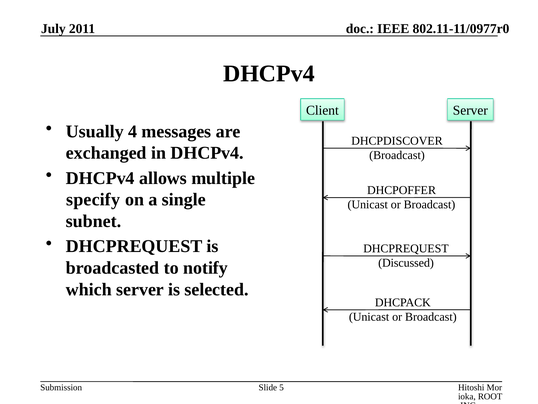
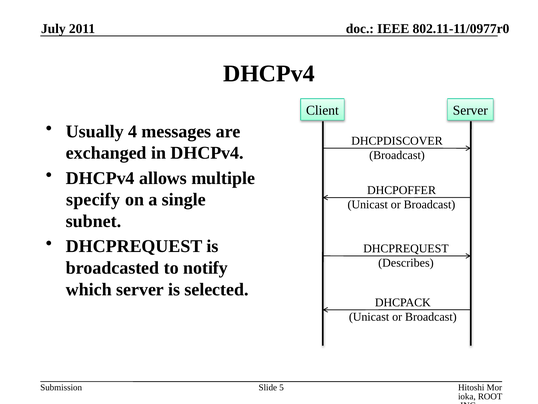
Discussed: Discussed -> Describes
